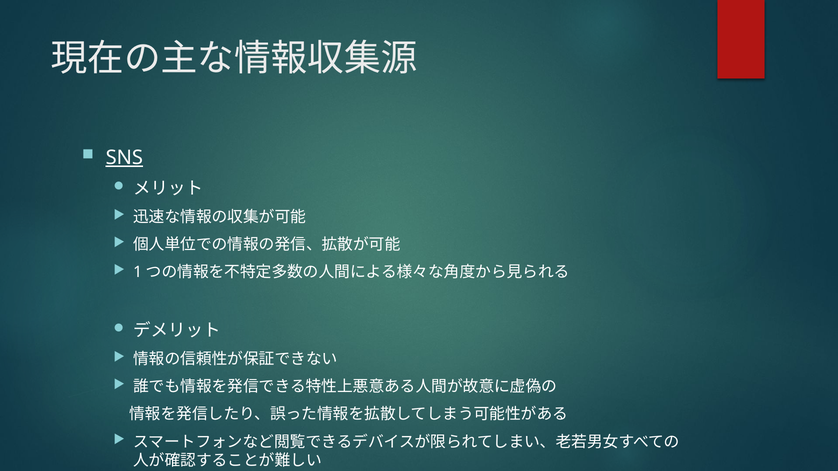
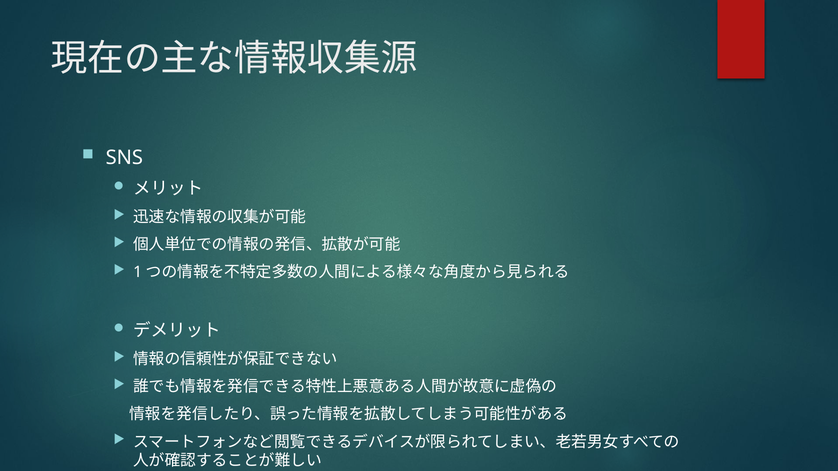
SNS underline: present -> none
